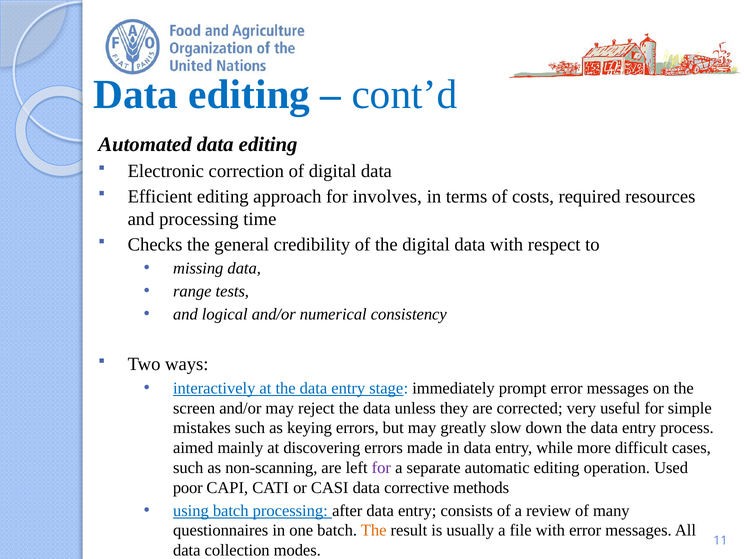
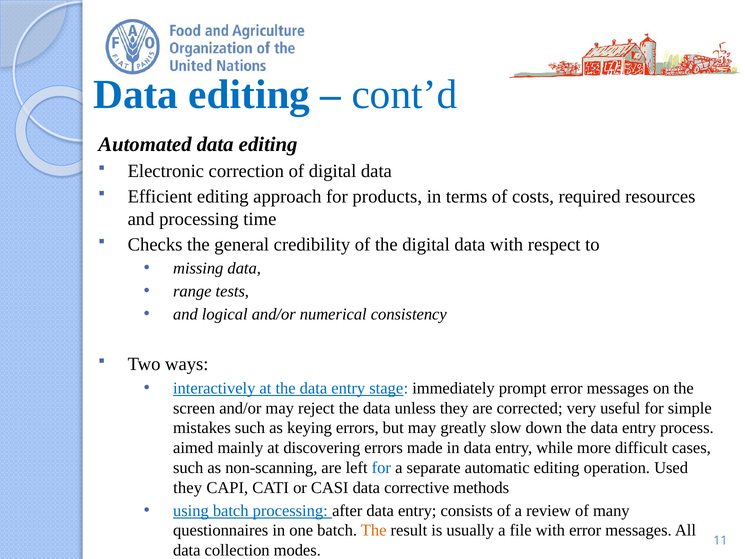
involves: involves -> products
for at (381, 468) colour: purple -> blue
poor at (188, 487): poor -> they
